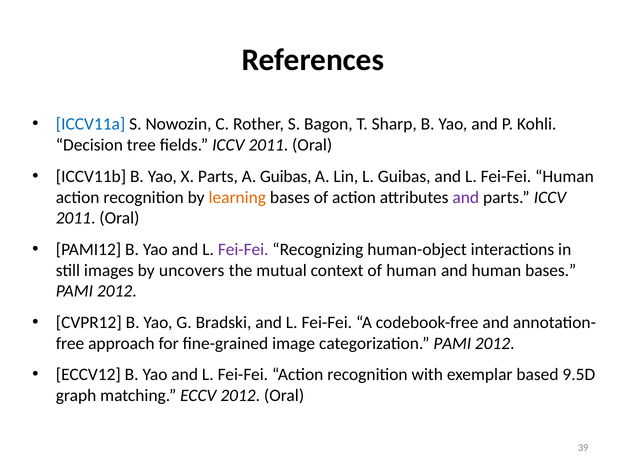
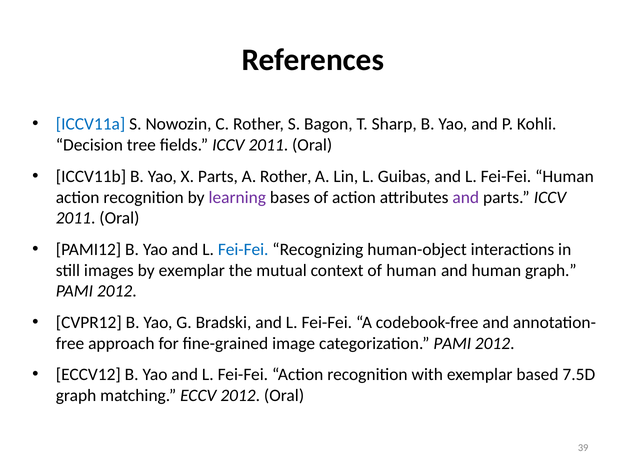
A Guibas: Guibas -> Rother
learning colour: orange -> purple
Fei-Fei at (243, 250) colour: purple -> blue
by uncovers: uncovers -> exemplar
human bases: bases -> graph
9.5D: 9.5D -> 7.5D
